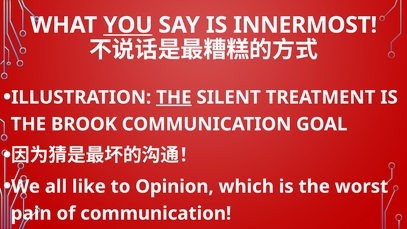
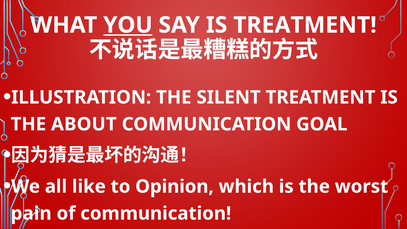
IS INNERMOST: INNERMOST -> TREATMENT
THE at (174, 97) underline: present -> none
BROOK: BROOK -> ABOUT
